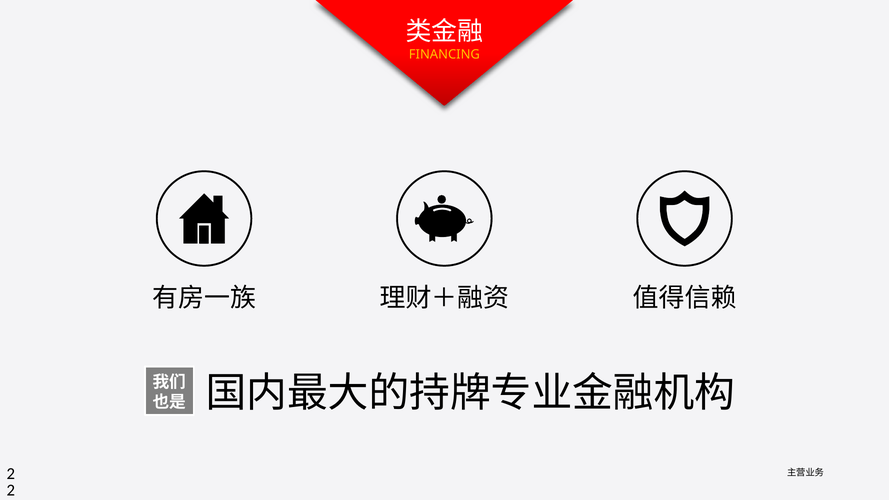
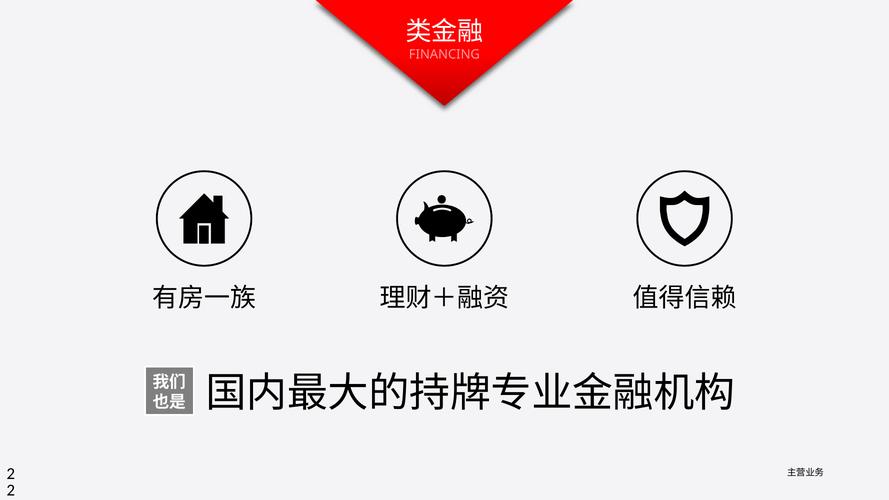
FINANCING colour: yellow -> pink
